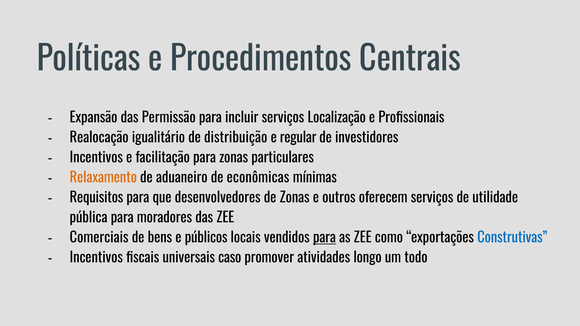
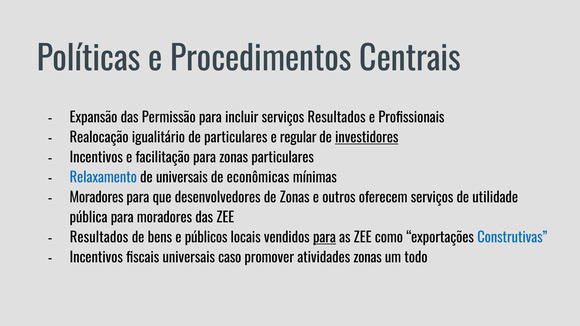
serviços Localização: Localização -> Resultados
de distribuição: distribuição -> particulares
investidores underline: none -> present
Relaxamento colour: orange -> blue
de aduaneiro: aduaneiro -> universais
Requisitos at (96, 198): Requisitos -> Moradores
Comerciais at (99, 238): Comerciais -> Resultados
atividades longo: longo -> zonas
